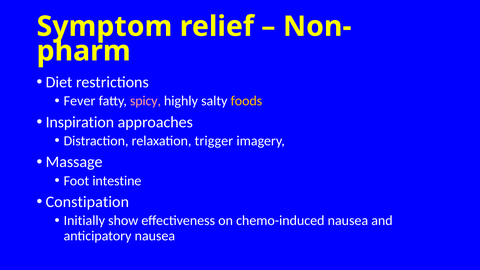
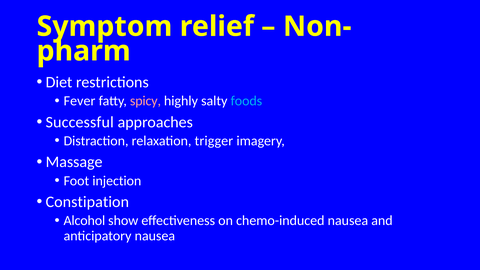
foods colour: yellow -> light blue
Inspiration: Inspiration -> Successful
intestine: intestine -> injection
Initially: Initially -> Alcohol
